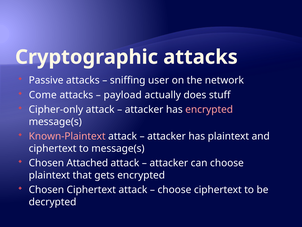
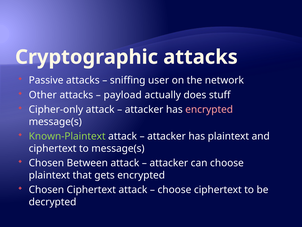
Come: Come -> Other
Known-Plaintext colour: pink -> light green
Attached: Attached -> Between
